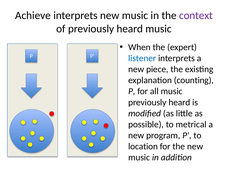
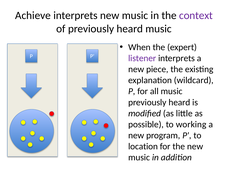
listener colour: blue -> purple
counting: counting -> wildcard
metrical: metrical -> working
